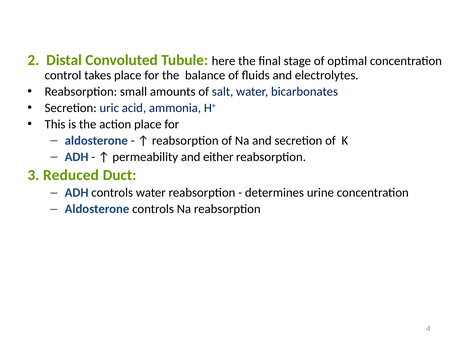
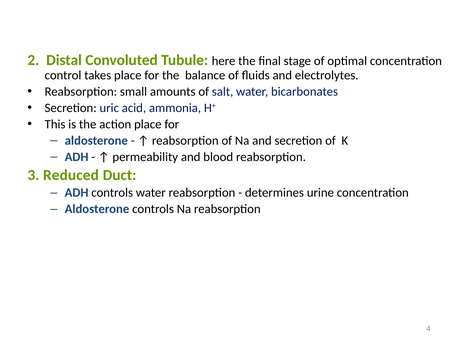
either: either -> blood
